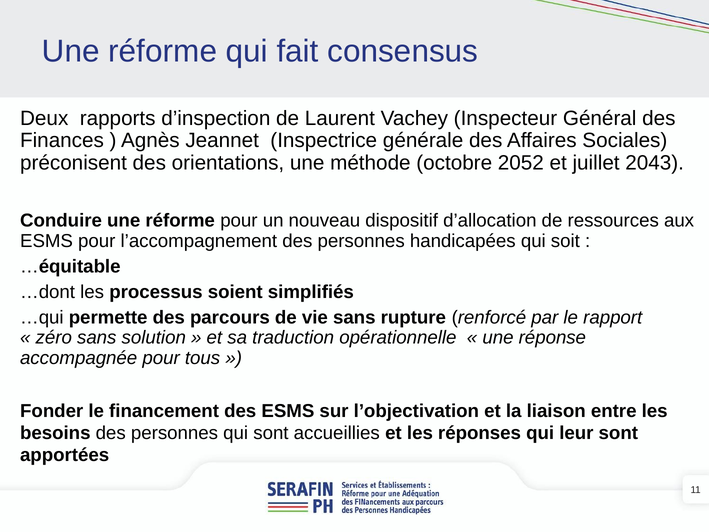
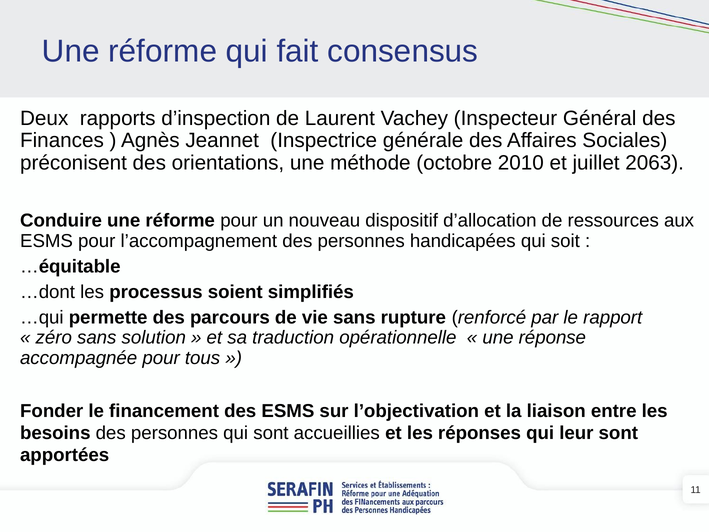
2052: 2052 -> 2010
2043: 2043 -> 2063
